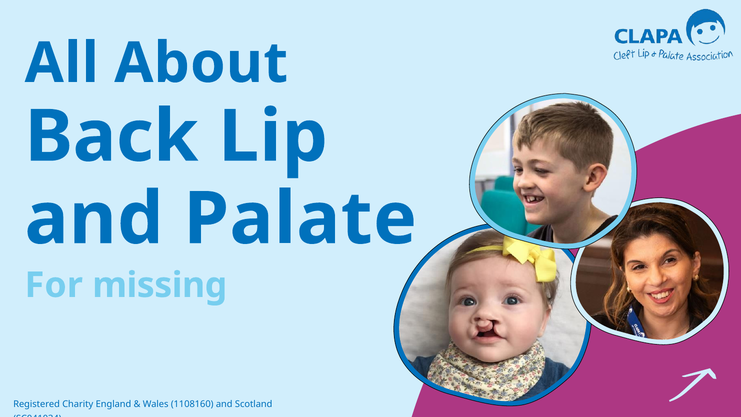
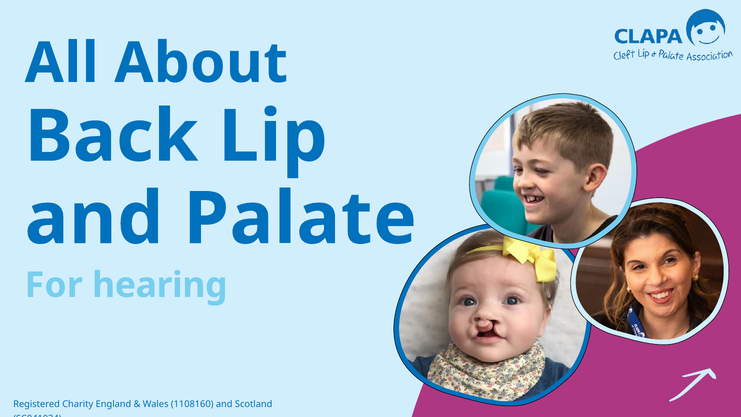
missing: missing -> hearing
